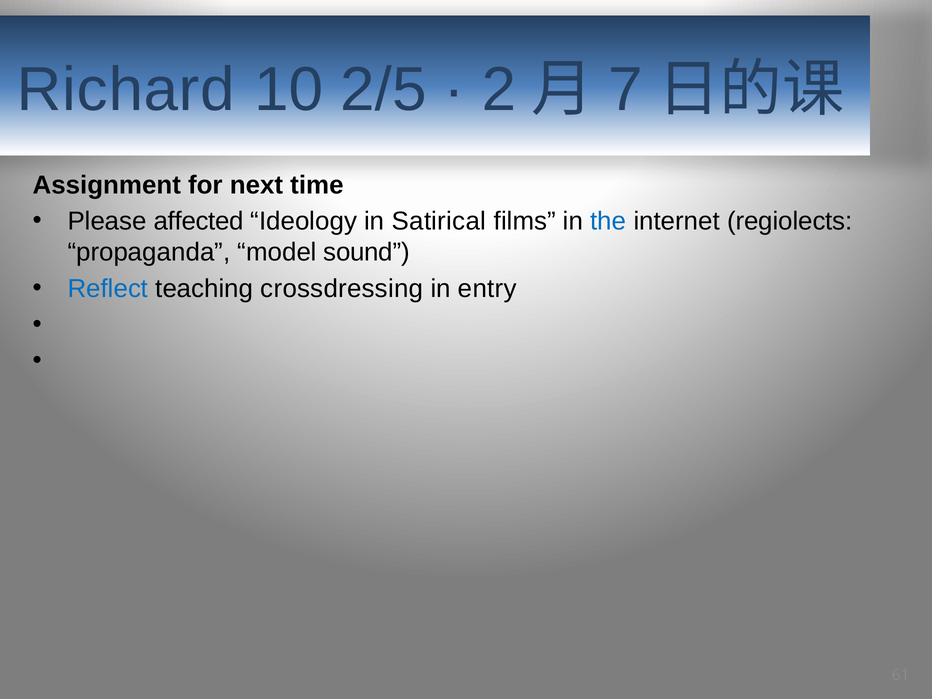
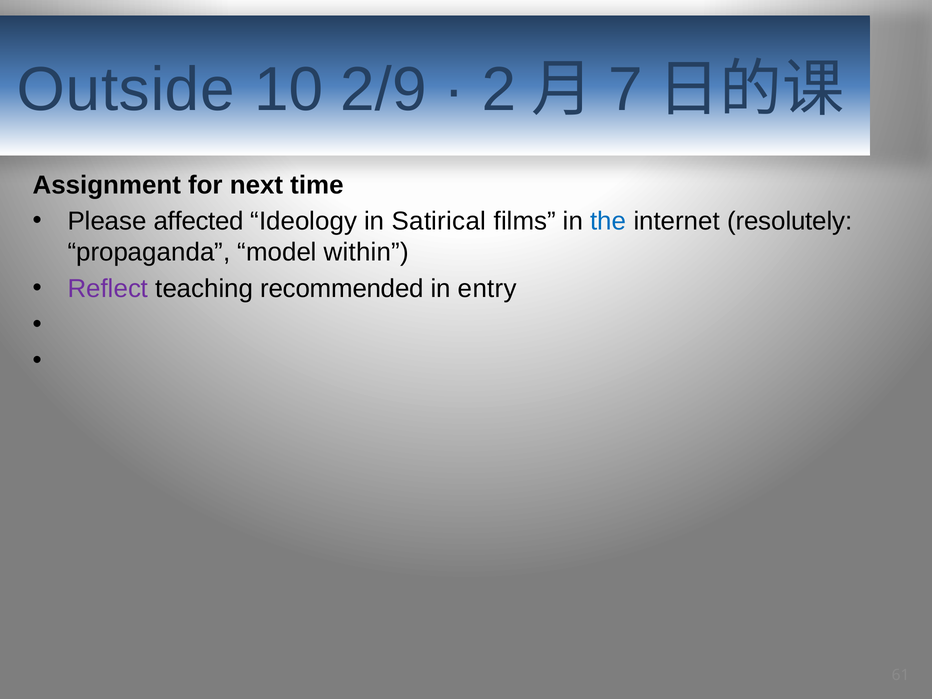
Richard: Richard -> Outside
2/5: 2/5 -> 2/9
regiolects: regiolects -> resolutely
sound: sound -> within
Reflect colour: blue -> purple
crossdressing: crossdressing -> recommended
